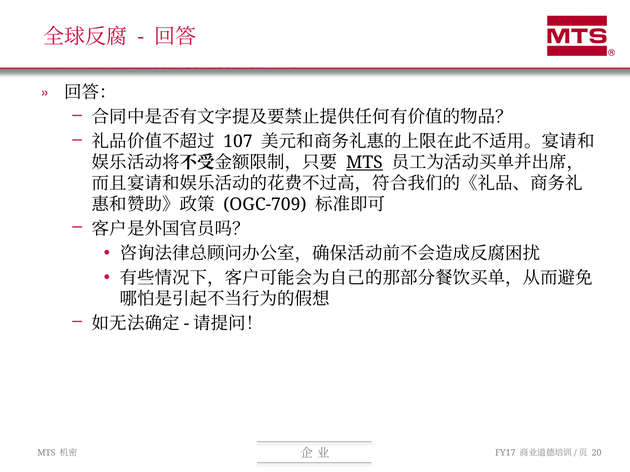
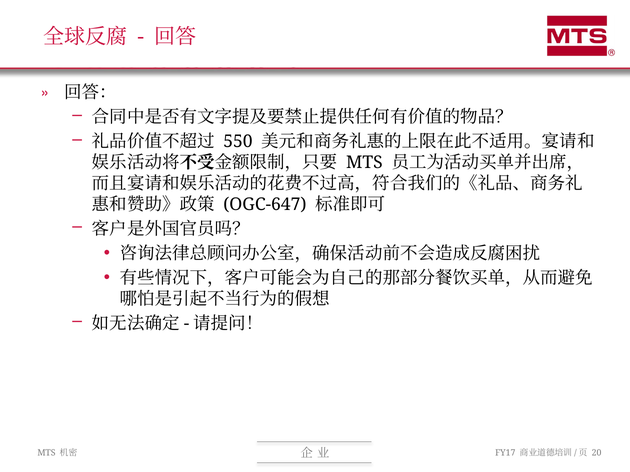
107: 107 -> 550
MTS at (364, 163) underline: present -> none
OGC-709: OGC-709 -> OGC-647
